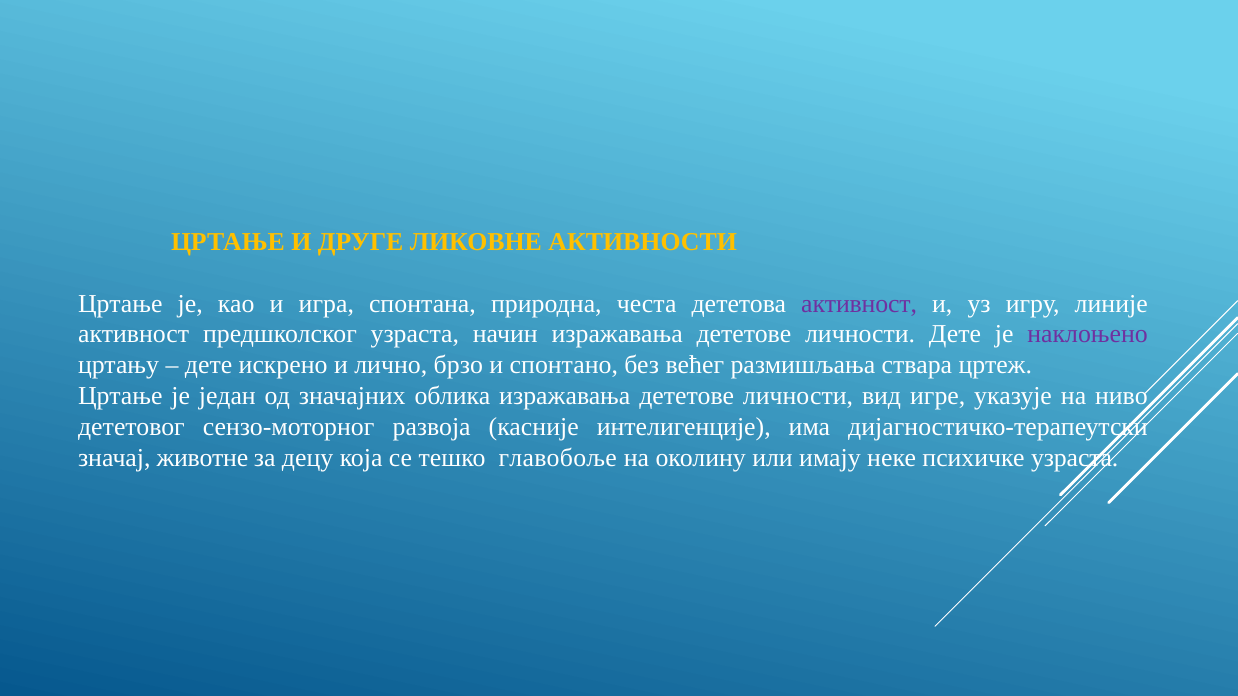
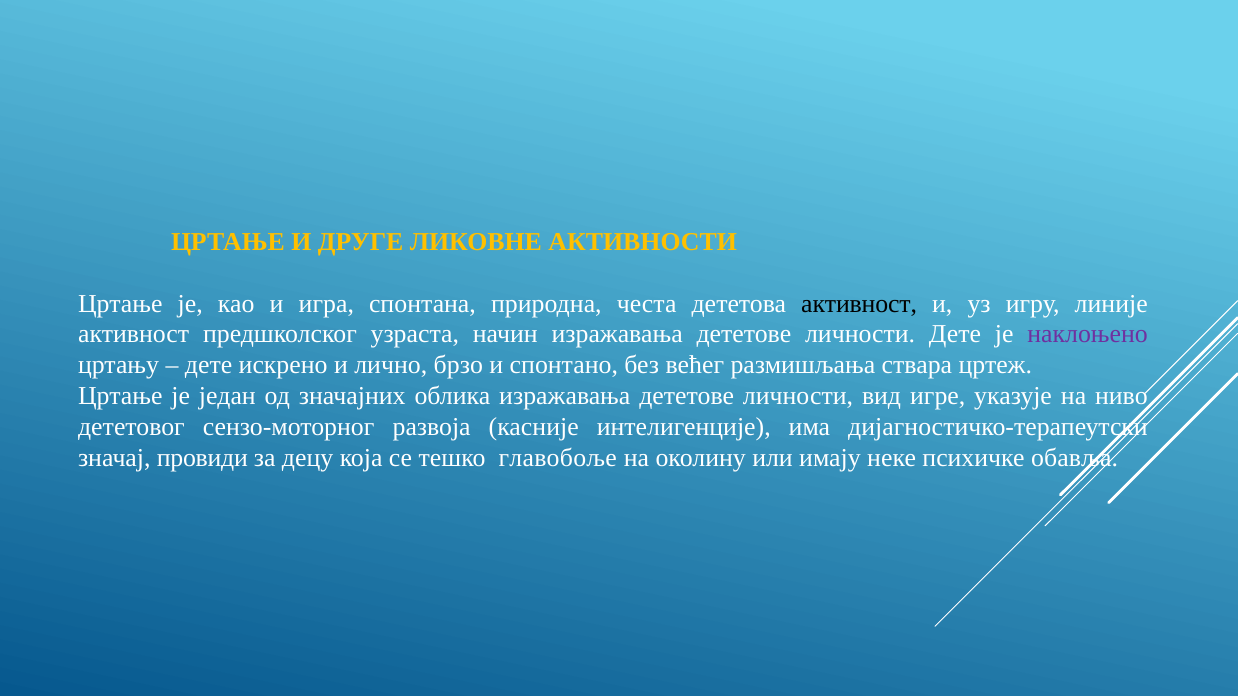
активност at (859, 304) colour: purple -> black
животне: животне -> провиди
психичке узраста: узраста -> обавља
